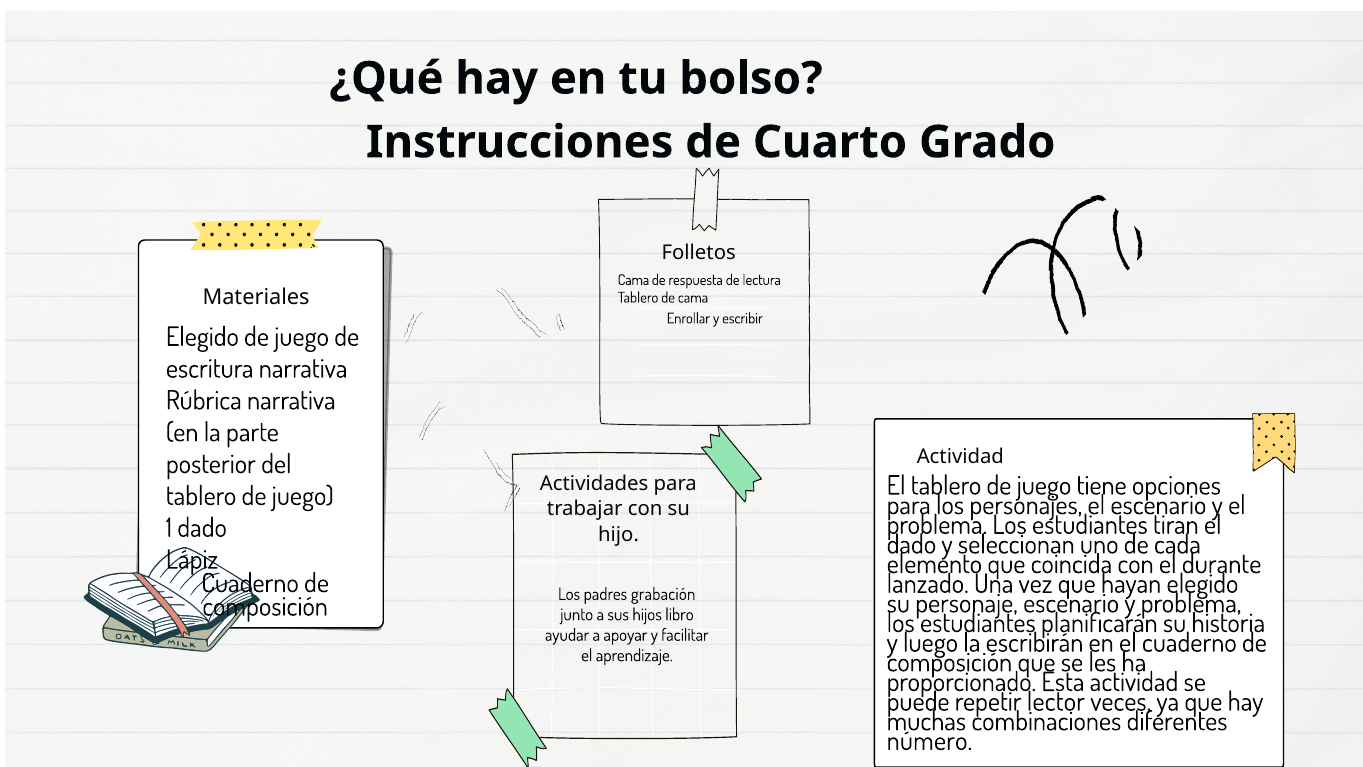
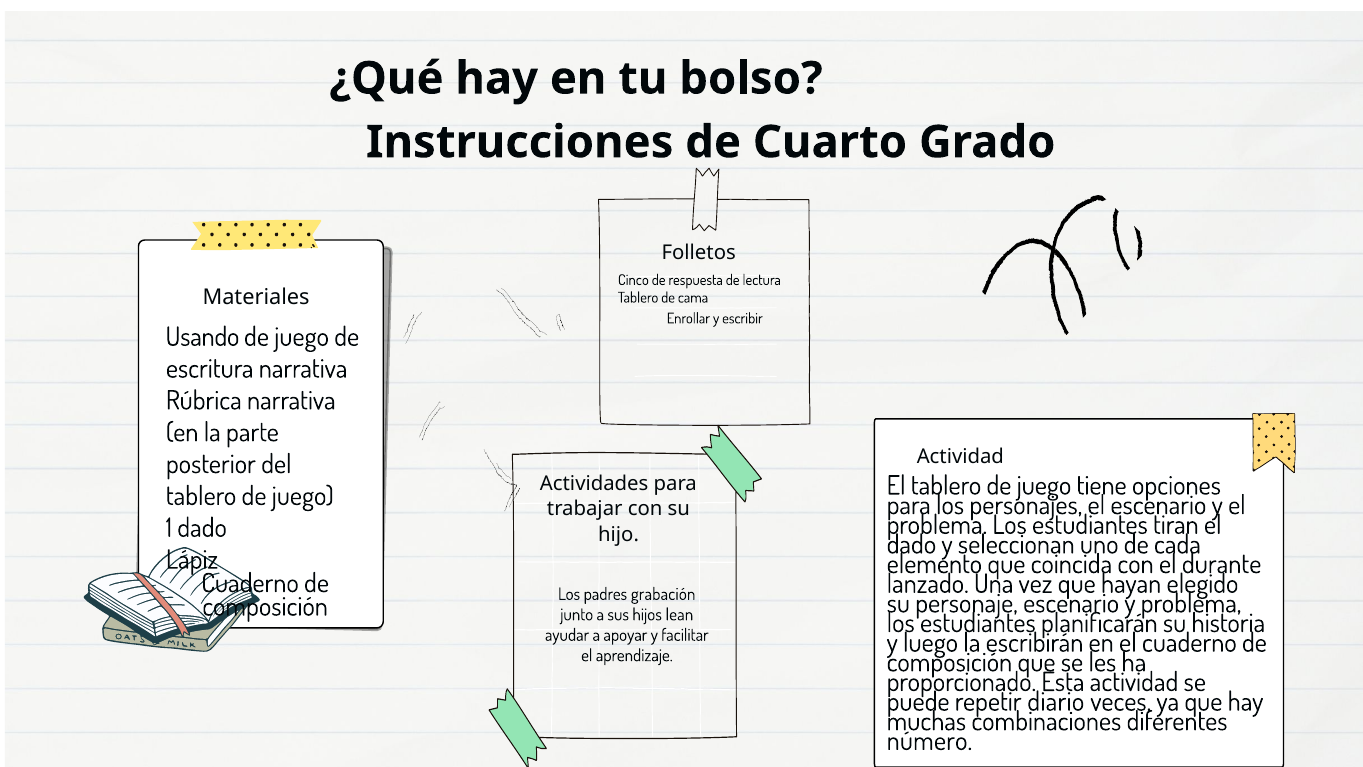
Cama at (633, 280): Cama -> Cinco
Elegido at (202, 337): Elegido -> Usando
libro: libro -> lean
lector: lector -> diario
